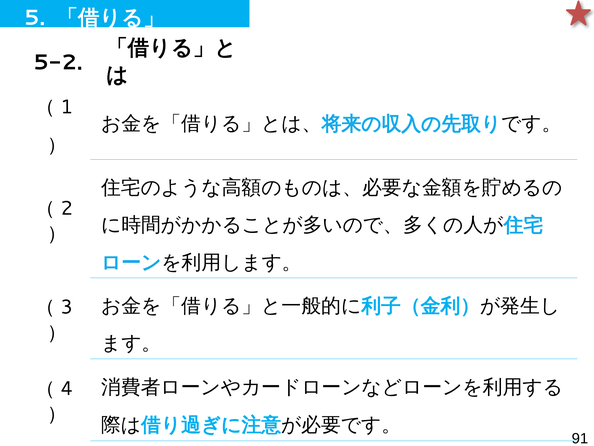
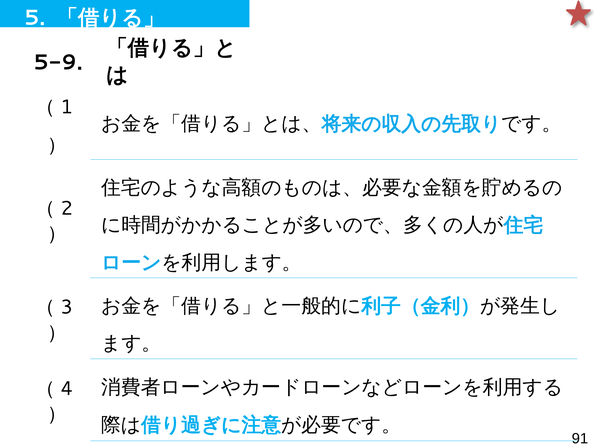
5-2: 5-2 -> 5-9
